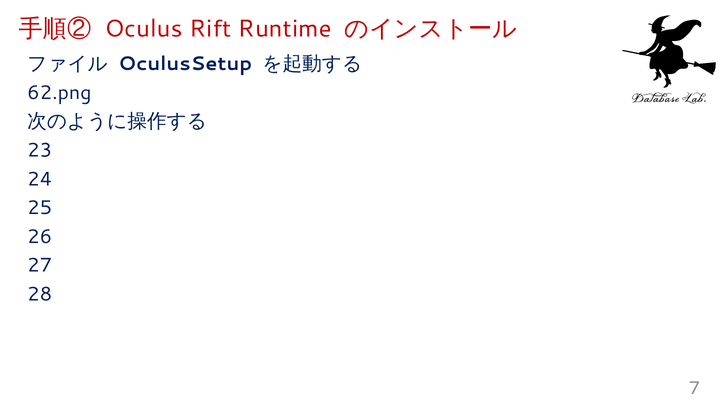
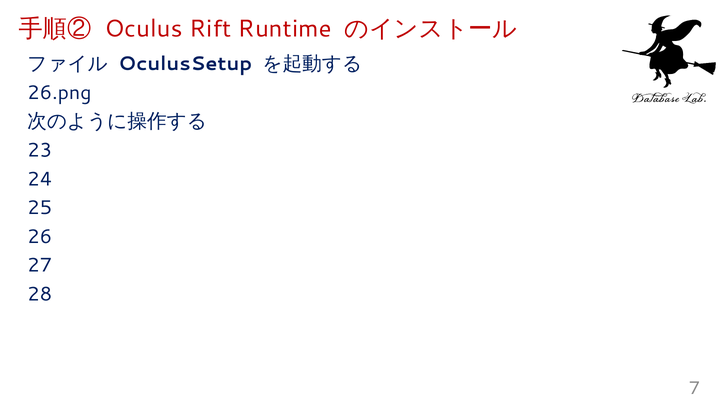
62.png: 62.png -> 26.png
